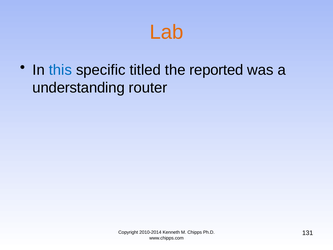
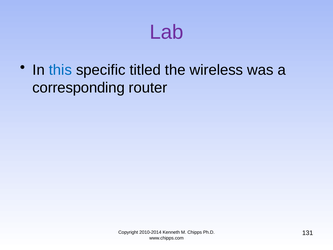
Lab colour: orange -> purple
reported: reported -> wireless
understanding: understanding -> corresponding
